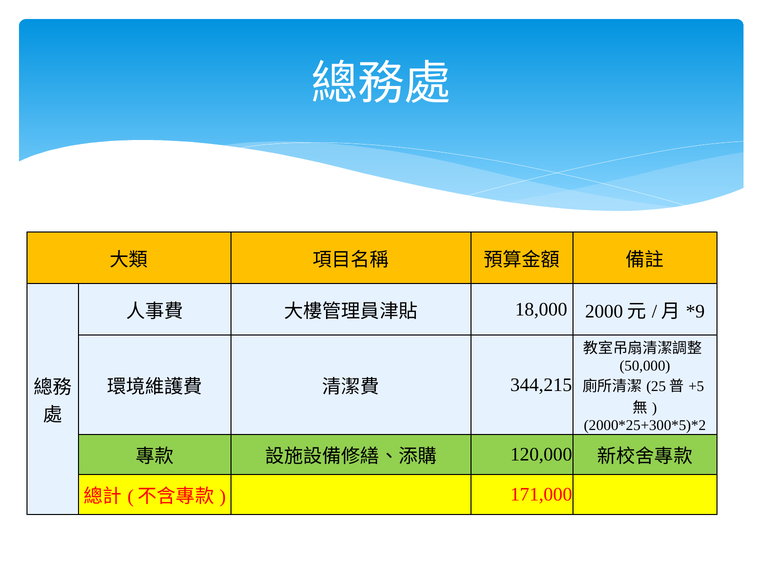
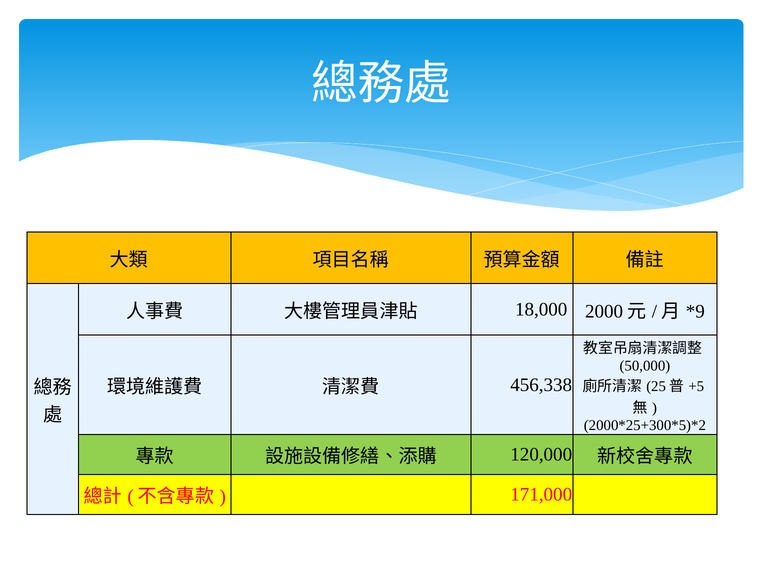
344,215: 344,215 -> 456,338
